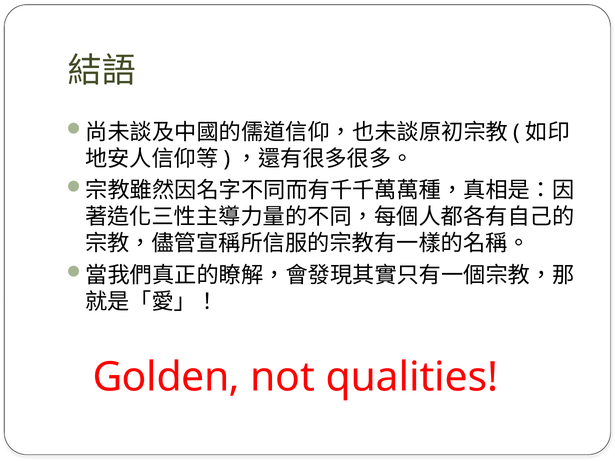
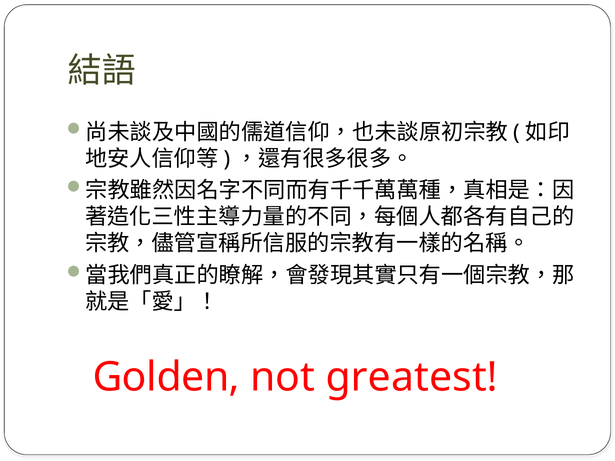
qualities: qualities -> greatest
